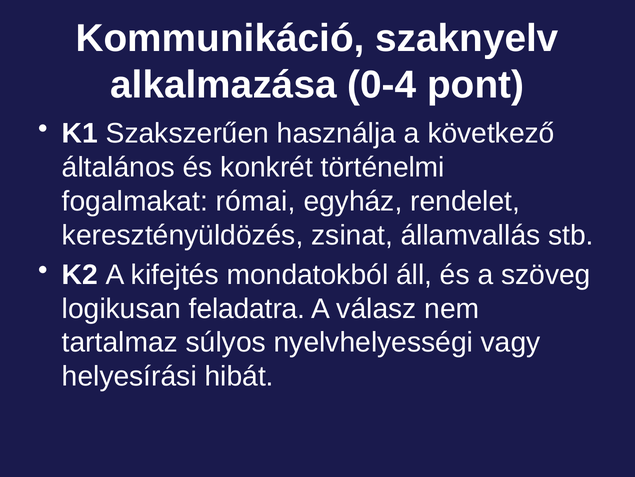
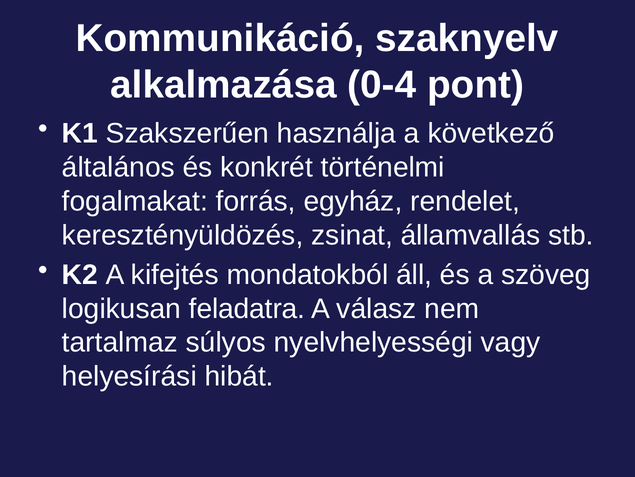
római: római -> forrás
